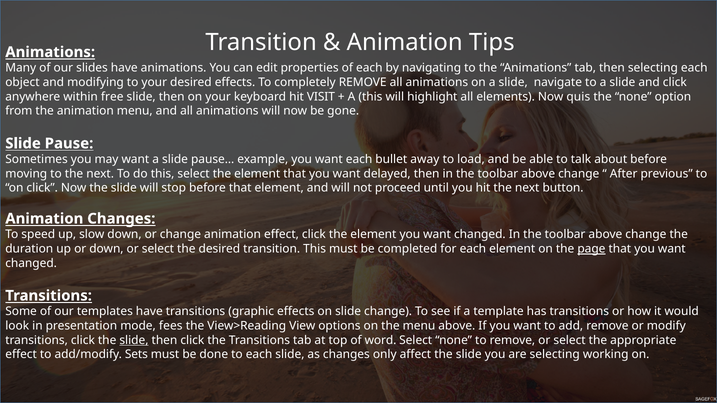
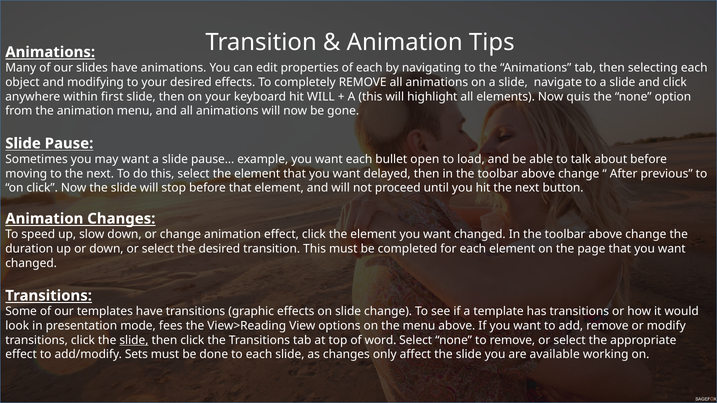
free: free -> first
hit VISIT: VISIT -> WILL
away: away -> open
page underline: present -> none
are selecting: selecting -> available
